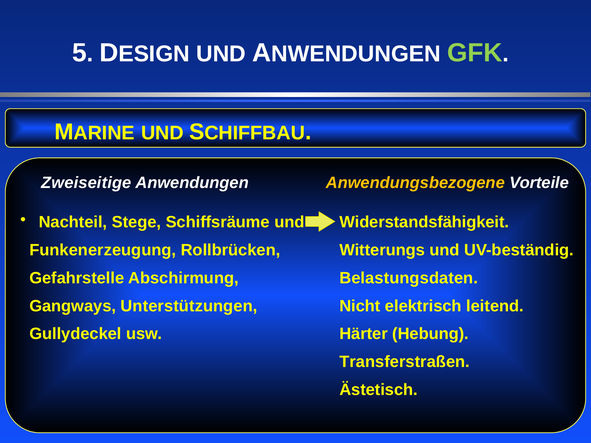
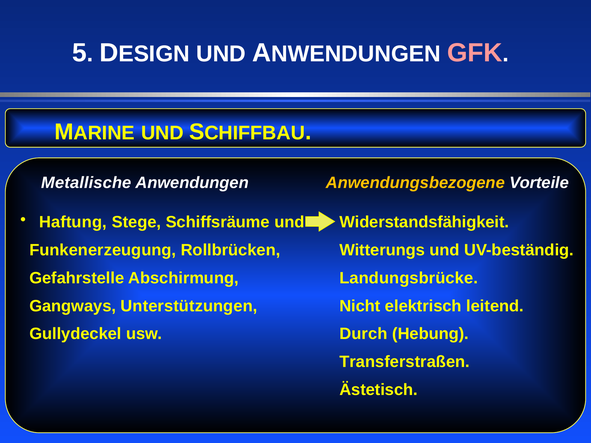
GFK colour: light green -> pink
Zweiseitige: Zweiseitige -> Metallische
Nachteil: Nachteil -> Haftung
Belastungsdaten: Belastungsdaten -> Landungsbrücke
Härter: Härter -> Durch
